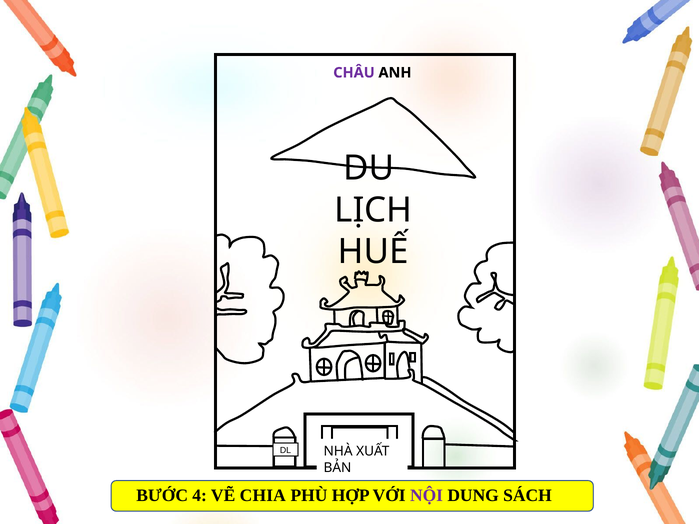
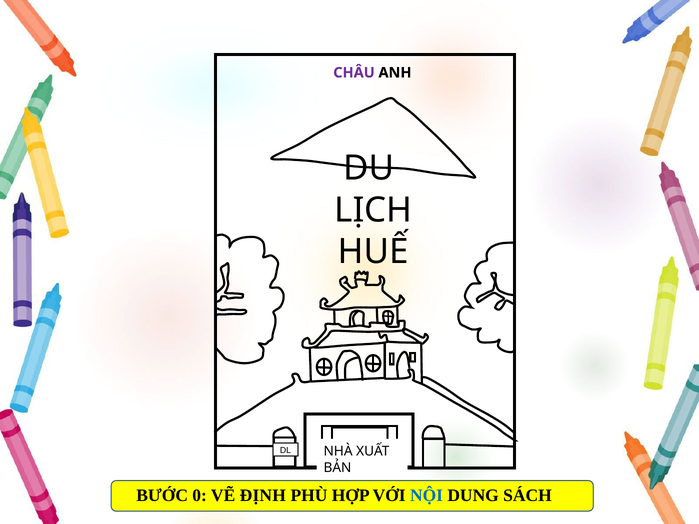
4: 4 -> 0
CHIA: CHIA -> ĐỊNH
NỘI colour: purple -> blue
